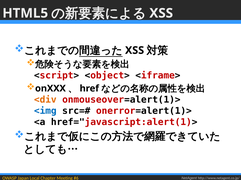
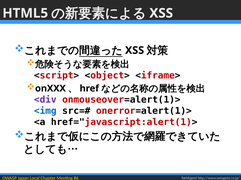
<div colour: orange -> purple
